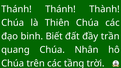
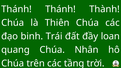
Biết: Biết -> Trái
trần: trần -> loan
